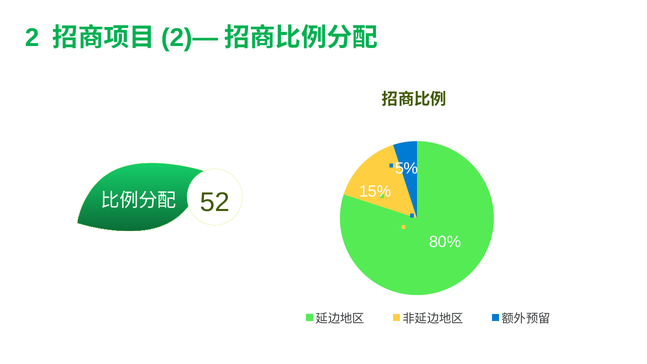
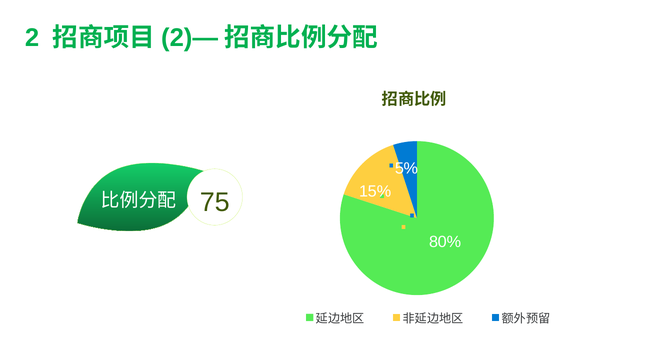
52: 52 -> 75
